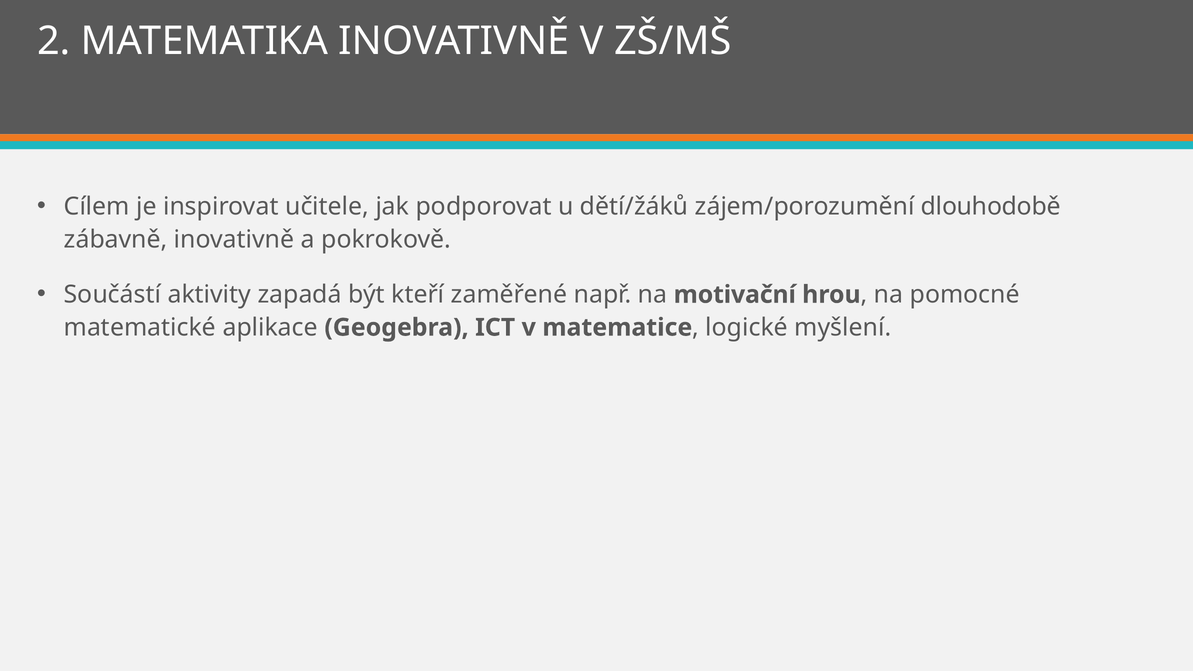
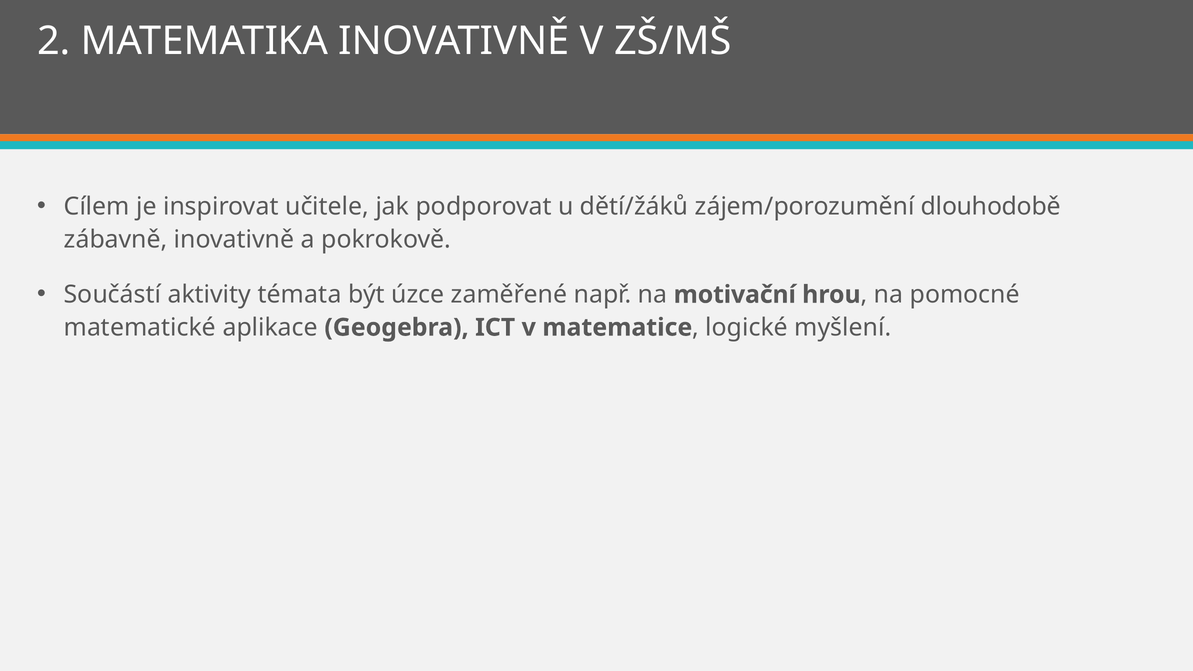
zapadá: zapadá -> témata
kteří: kteří -> úzce
